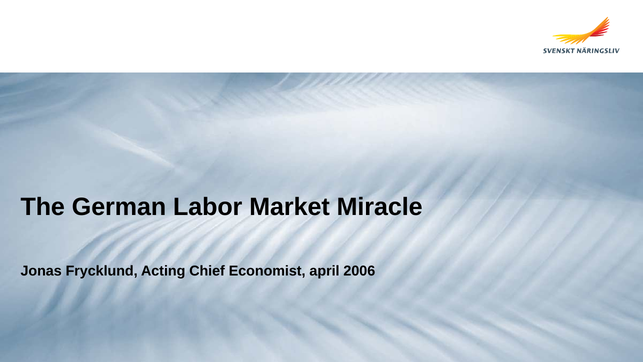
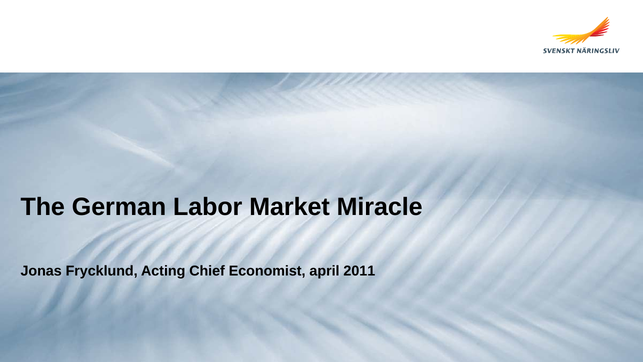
2006: 2006 -> 2011
